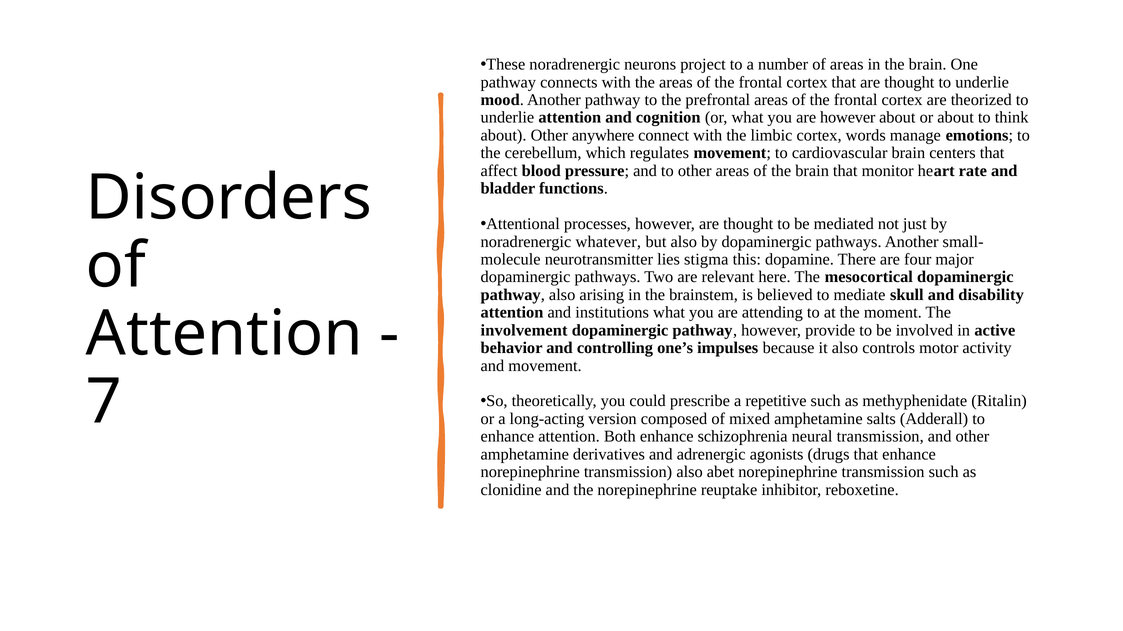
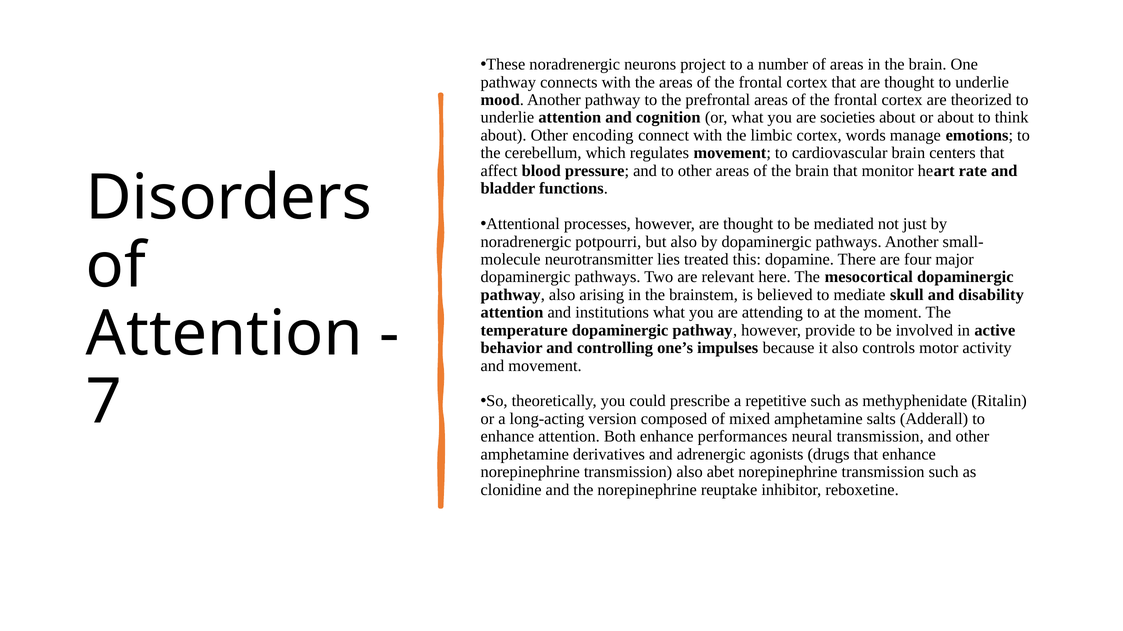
are however: however -> societies
anywhere: anywhere -> encoding
whatever: whatever -> potpourri
stigma: stigma -> treated
involvement: involvement -> temperature
schizophrenia: schizophrenia -> performances
